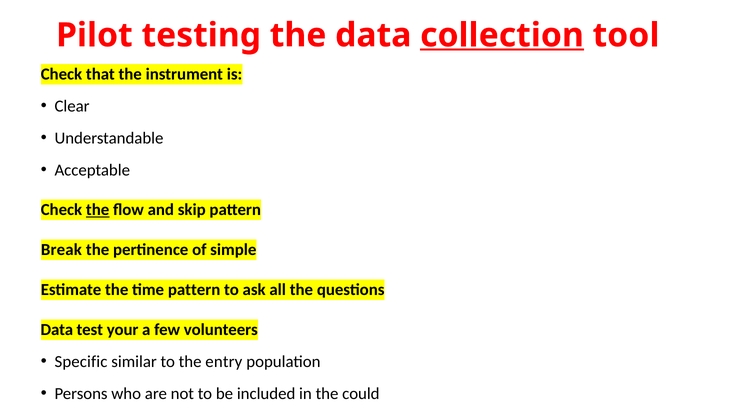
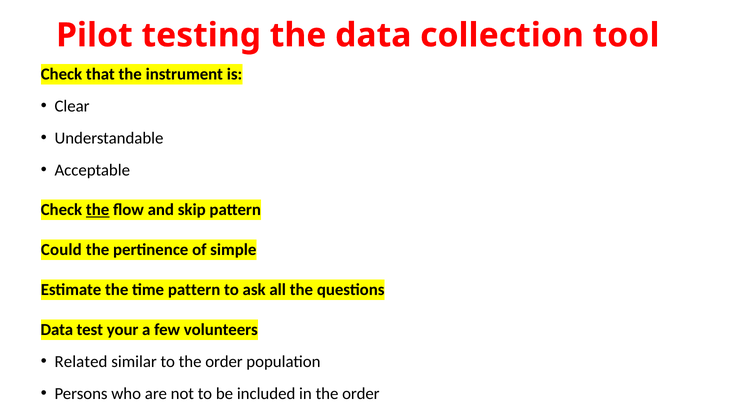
collection underline: present -> none
Break: Break -> Could
Specific: Specific -> Related
to the entry: entry -> order
in the could: could -> order
